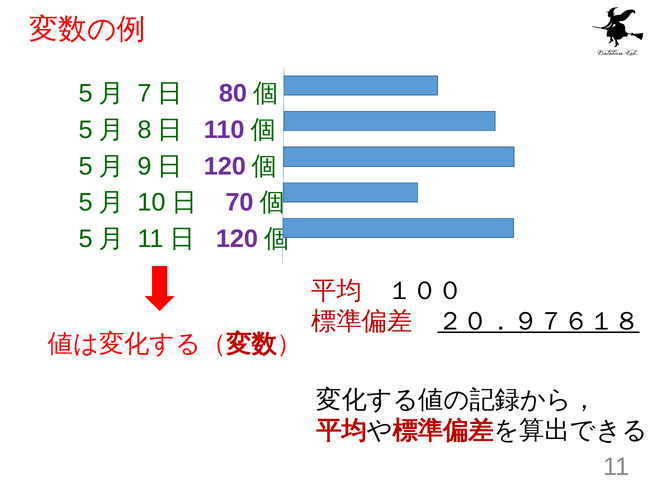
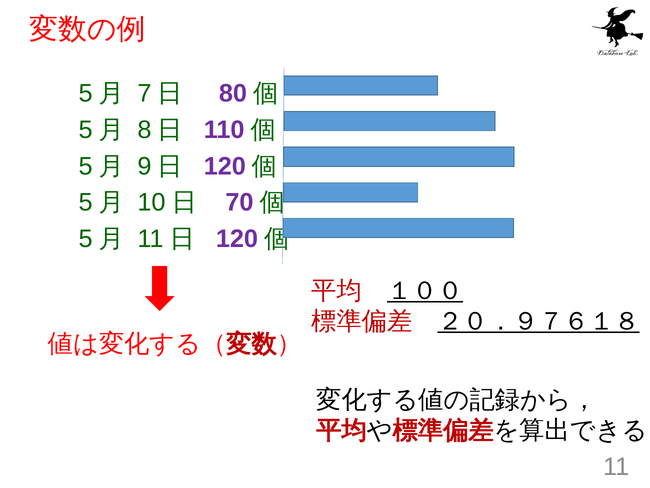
１００ underline: none -> present
